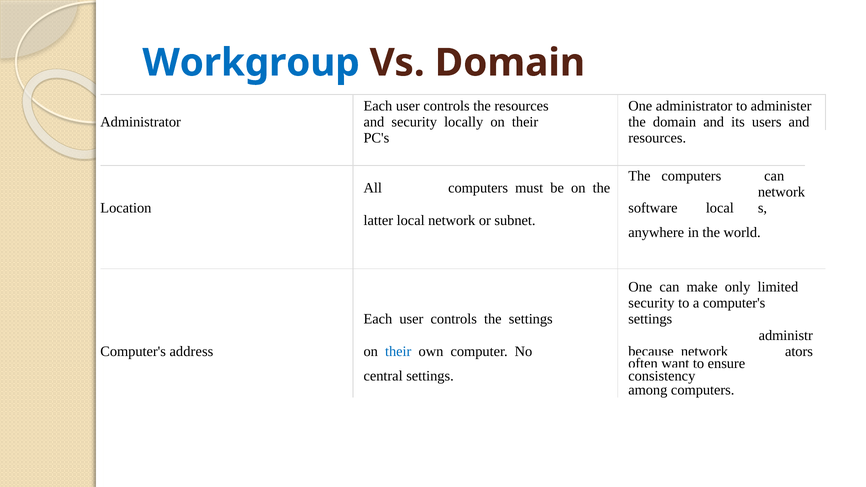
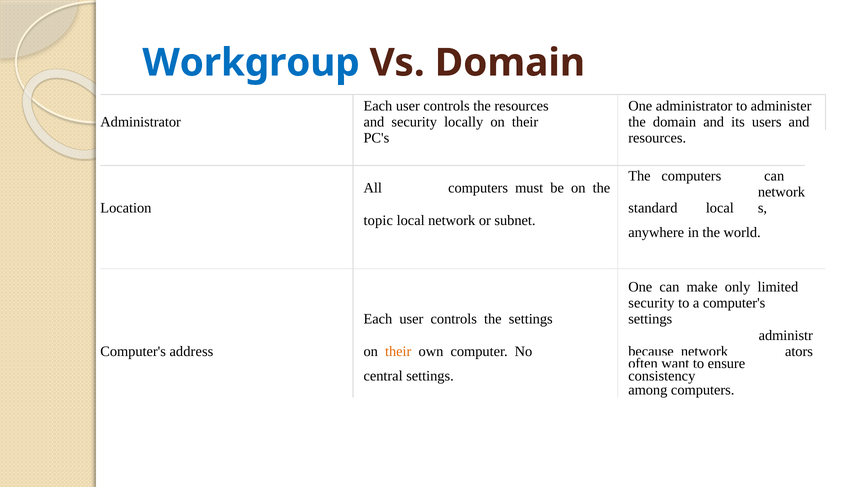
software: software -> standard
latter: latter -> topic
their at (398, 351) colour: blue -> orange
